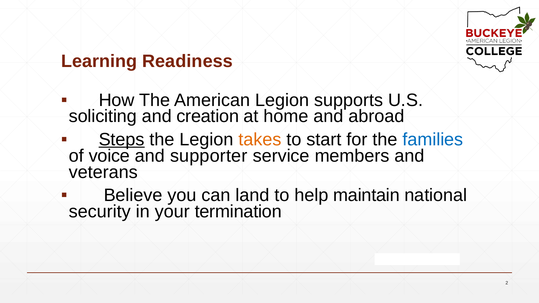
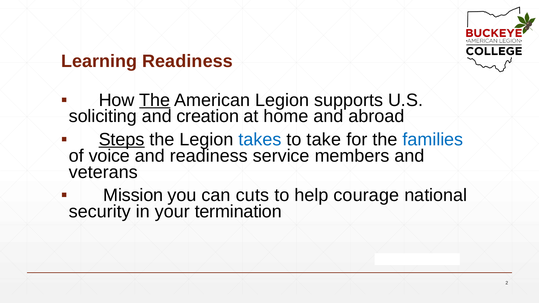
The at (155, 100) underline: none -> present
takes colour: orange -> blue
start: start -> take
and supporter: supporter -> readiness
Believe: Believe -> Mission
land: land -> cuts
maintain: maintain -> courage
